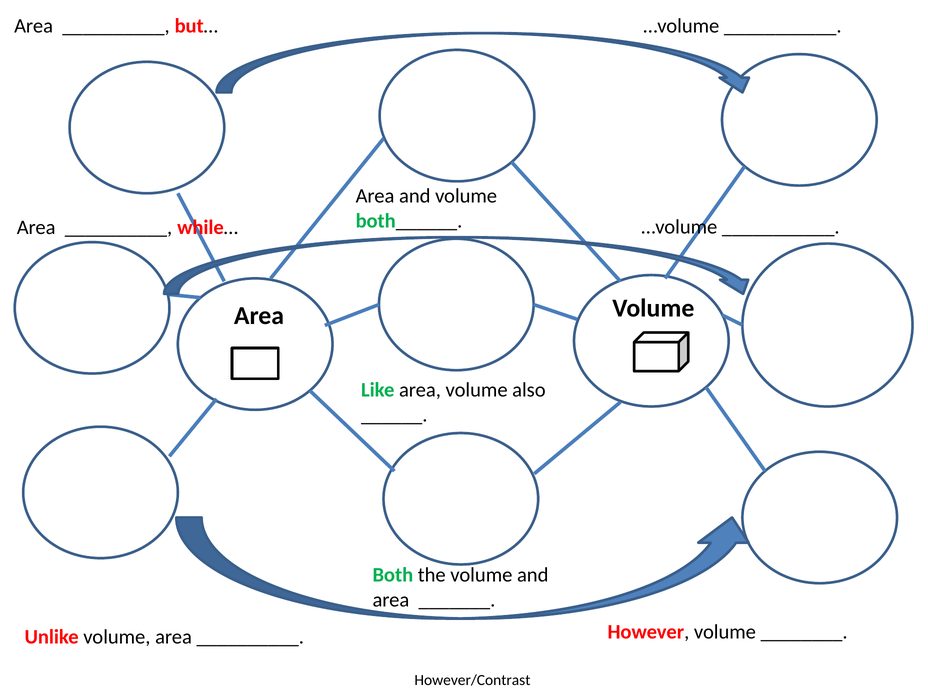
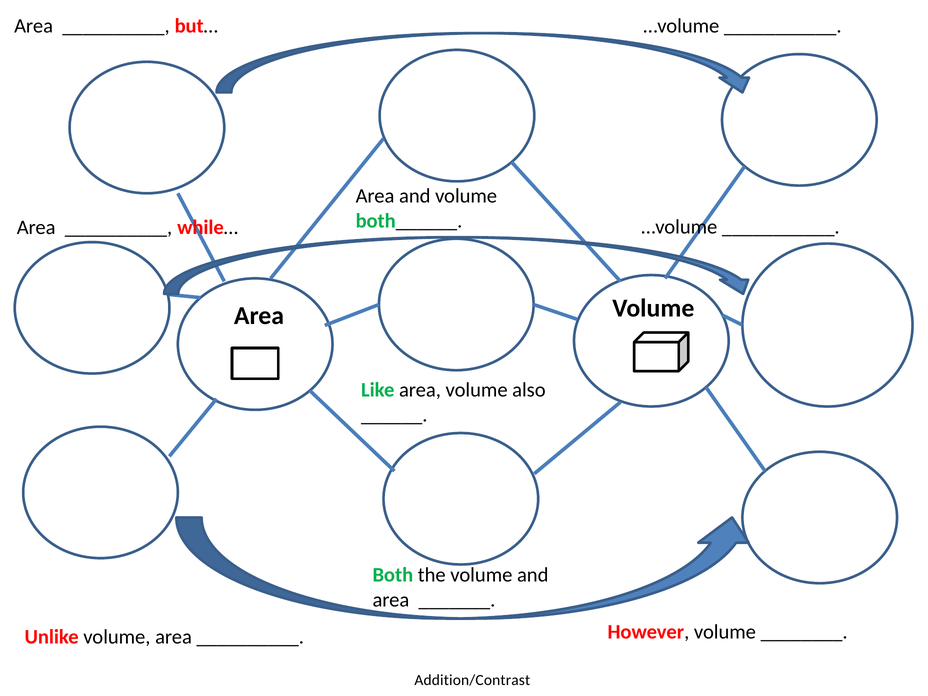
However/Contrast: However/Contrast -> Addition/Contrast
